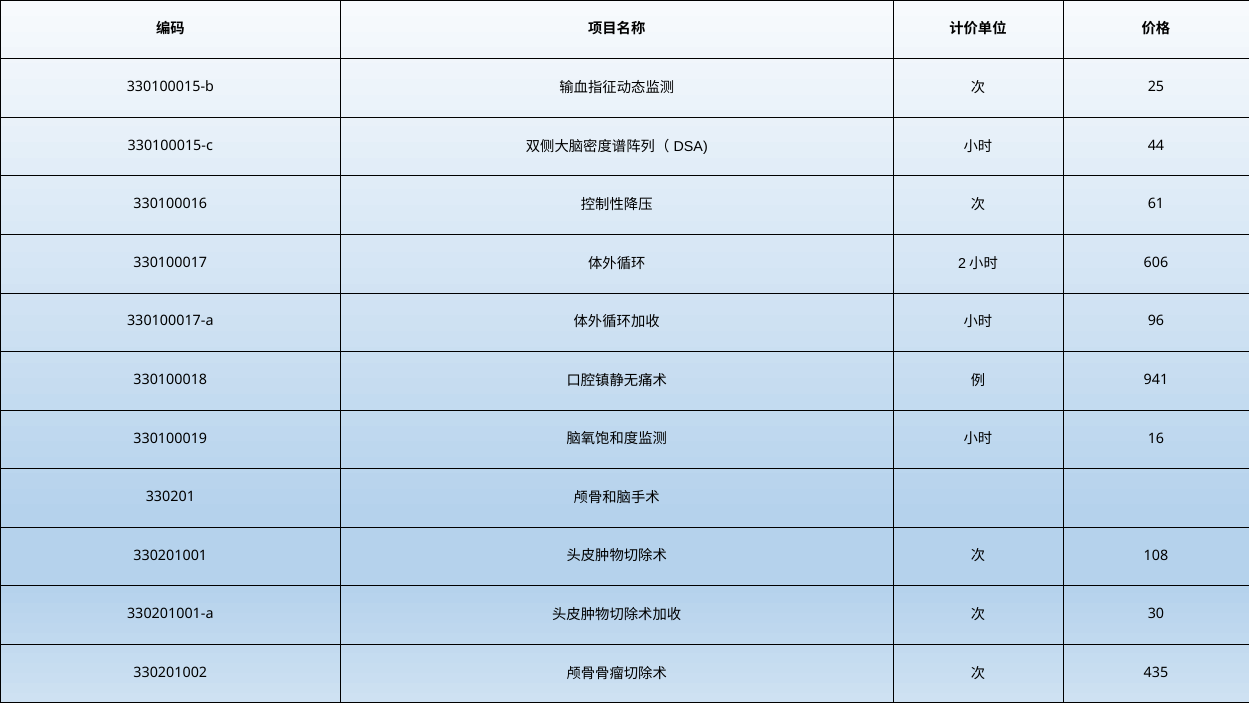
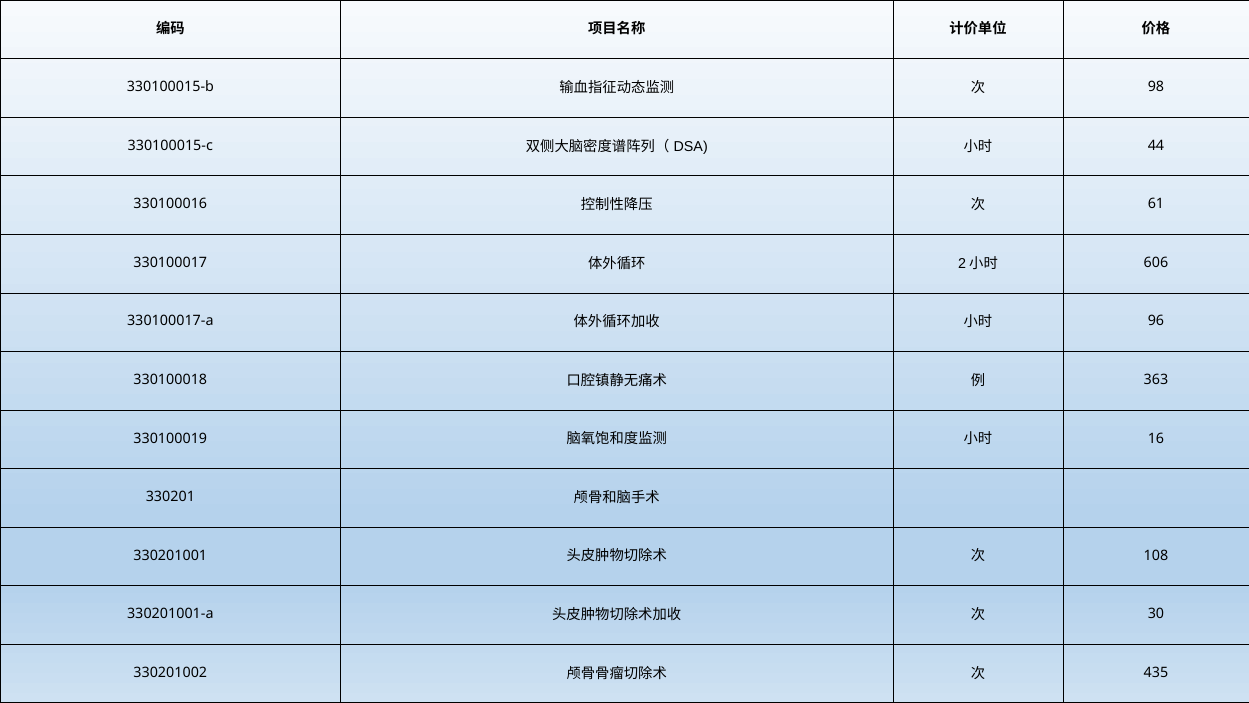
25: 25 -> 98
941: 941 -> 363
